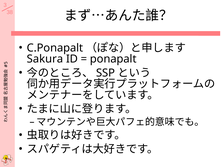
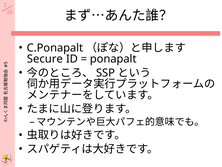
Sakura: Sakura -> Secure
